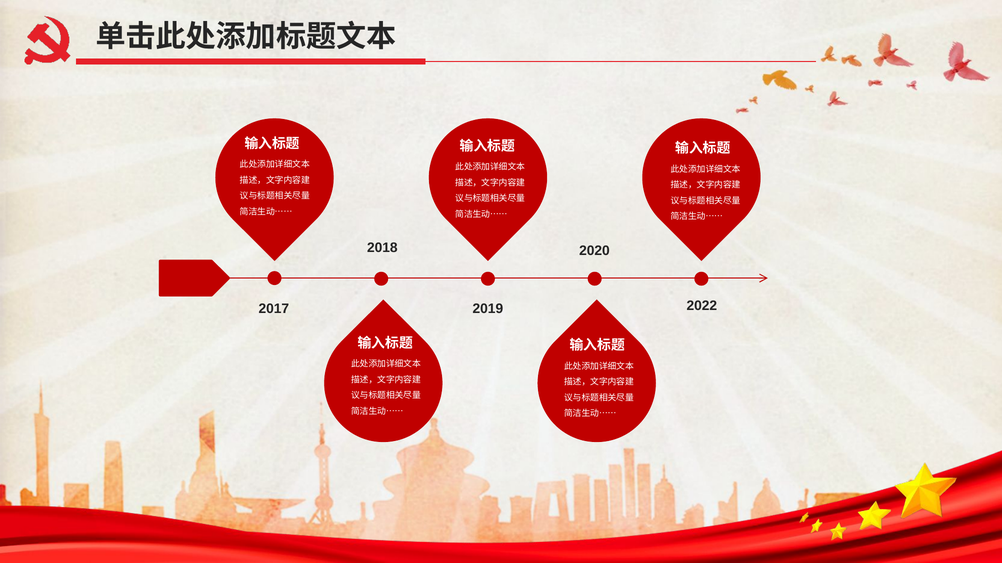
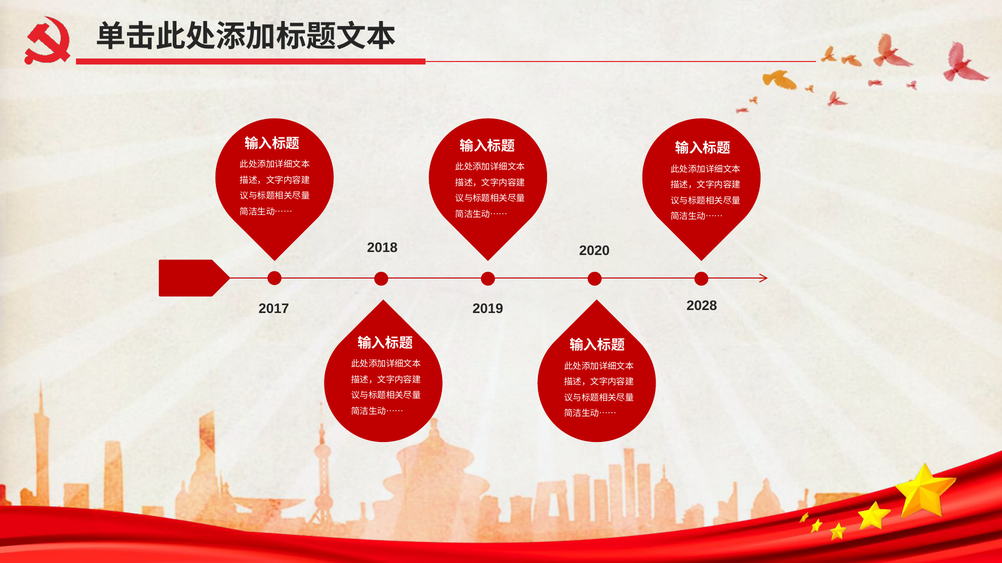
2022: 2022 -> 2028
